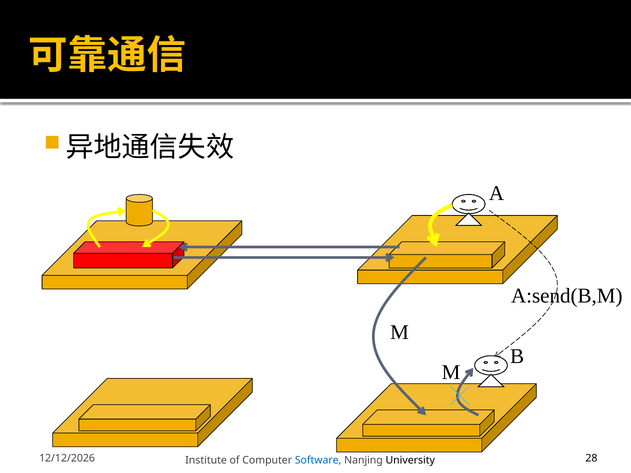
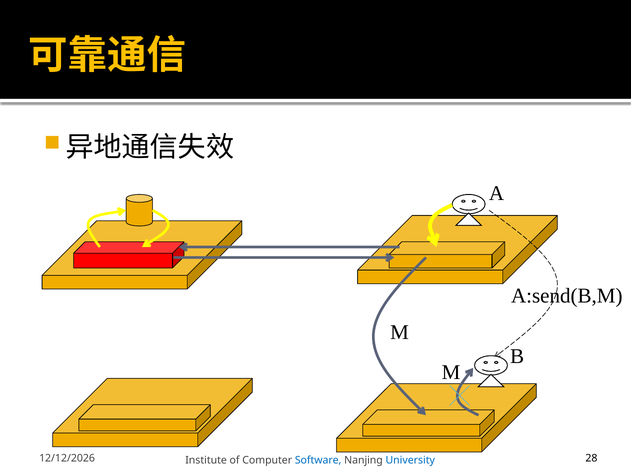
University colour: black -> blue
